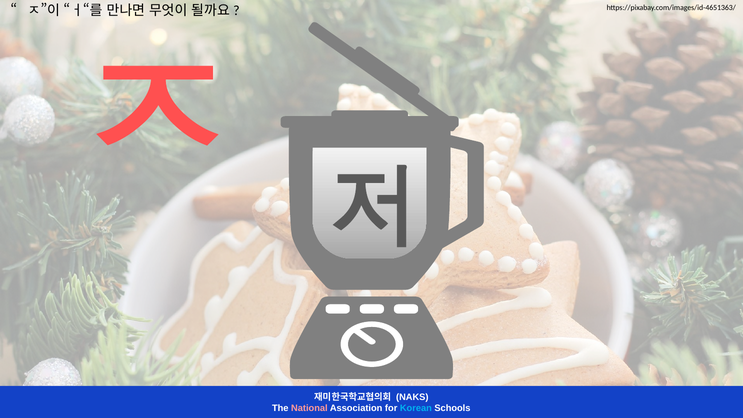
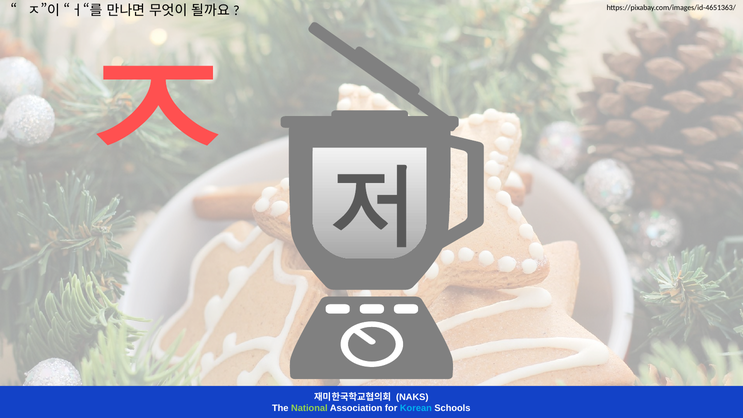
National colour: pink -> light green
